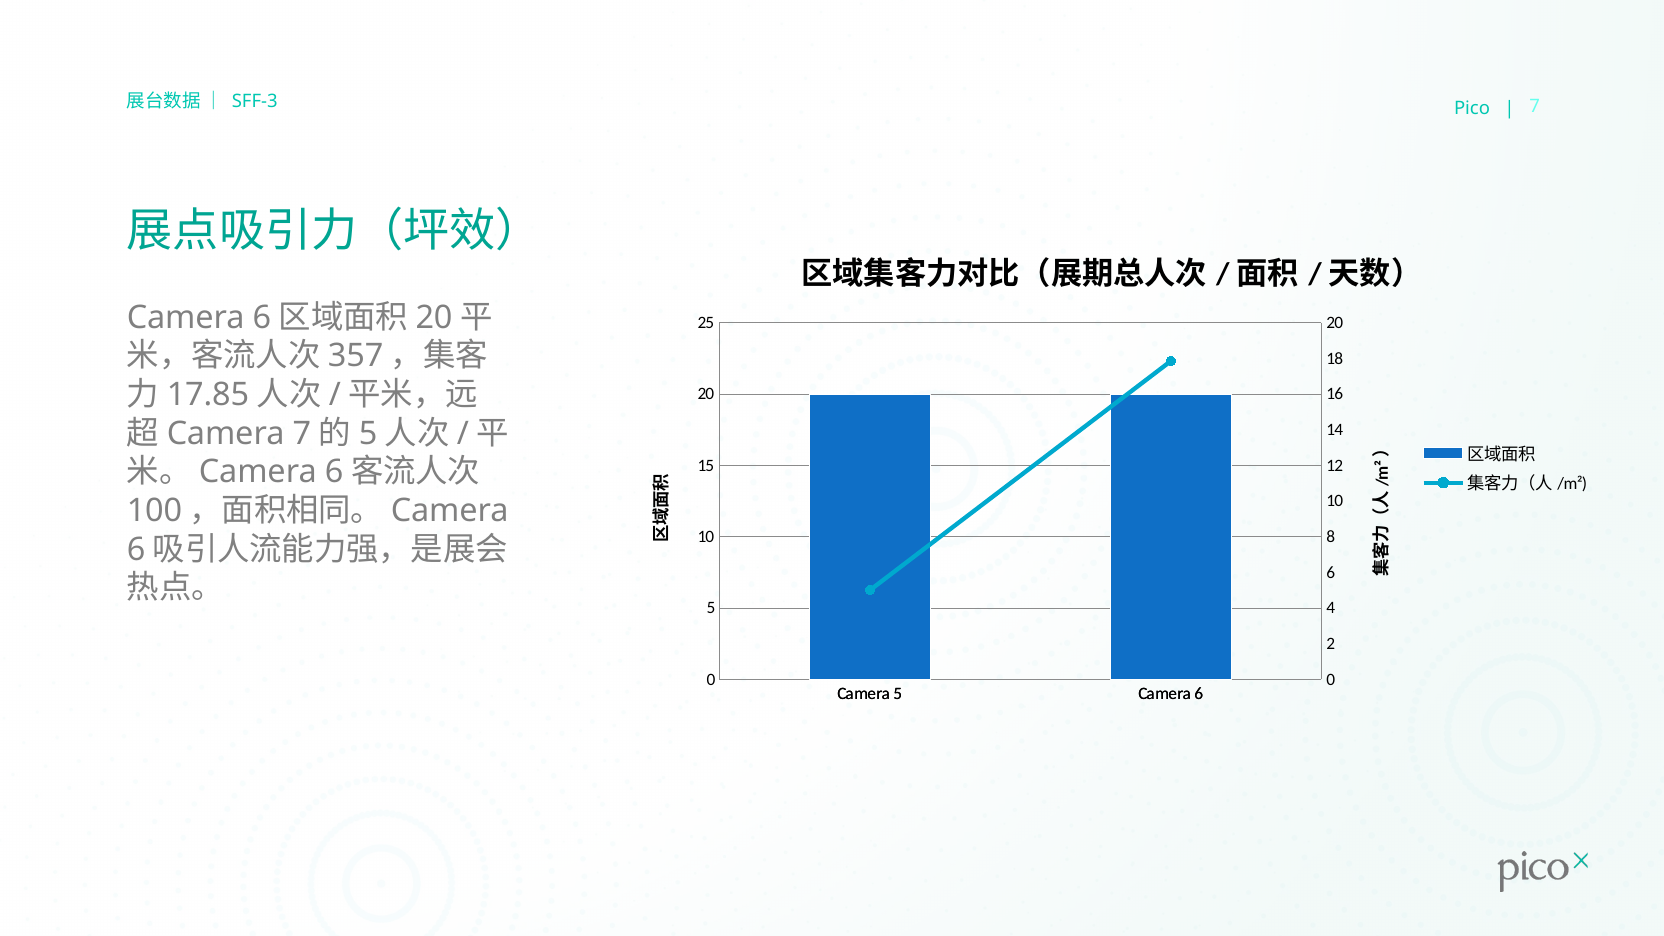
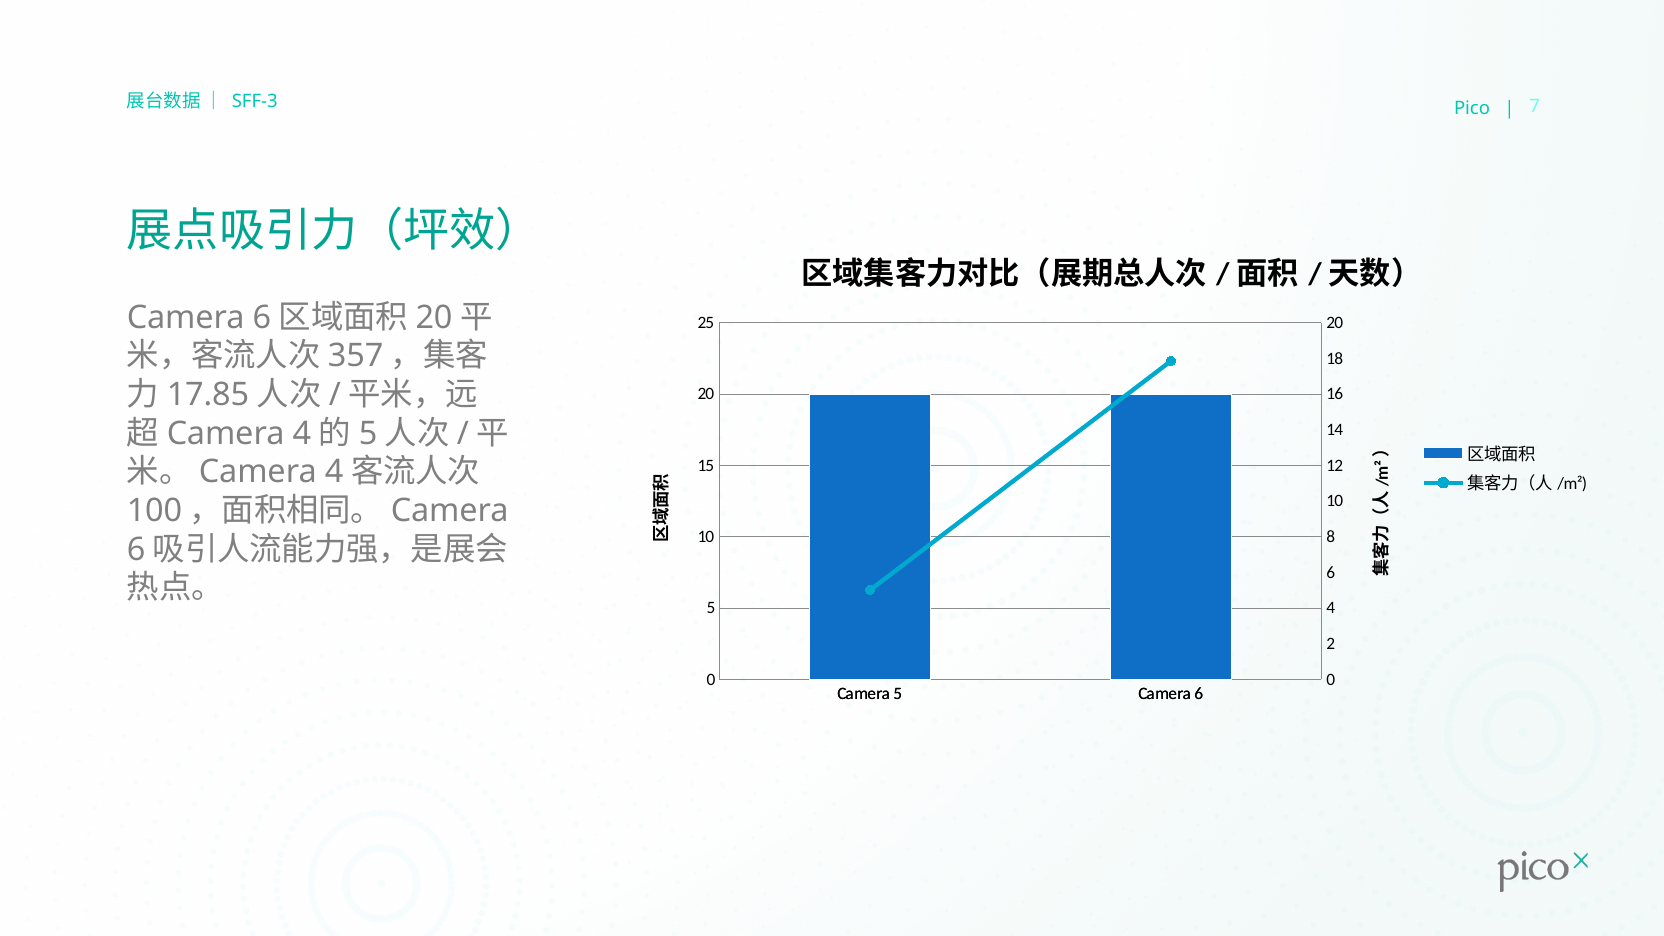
7 at (302, 433): 7 -> 4
6 at (334, 472): 6 -> 4
